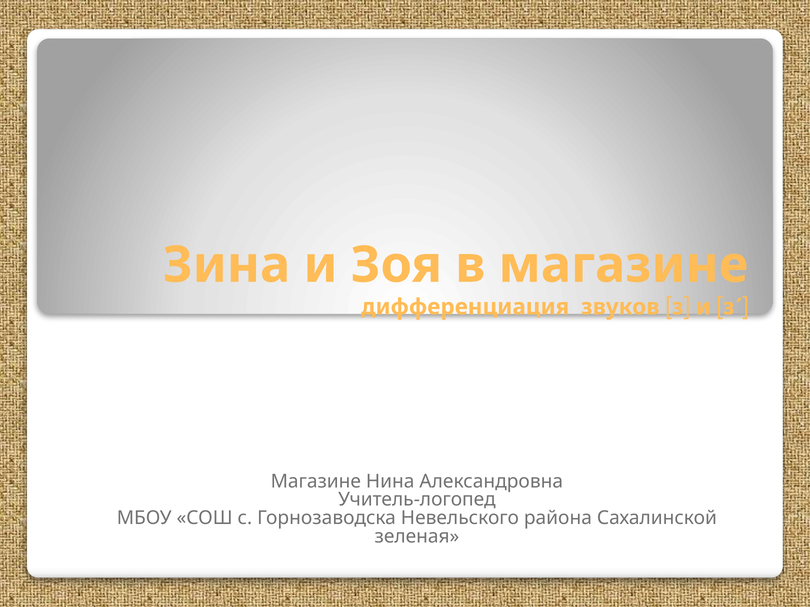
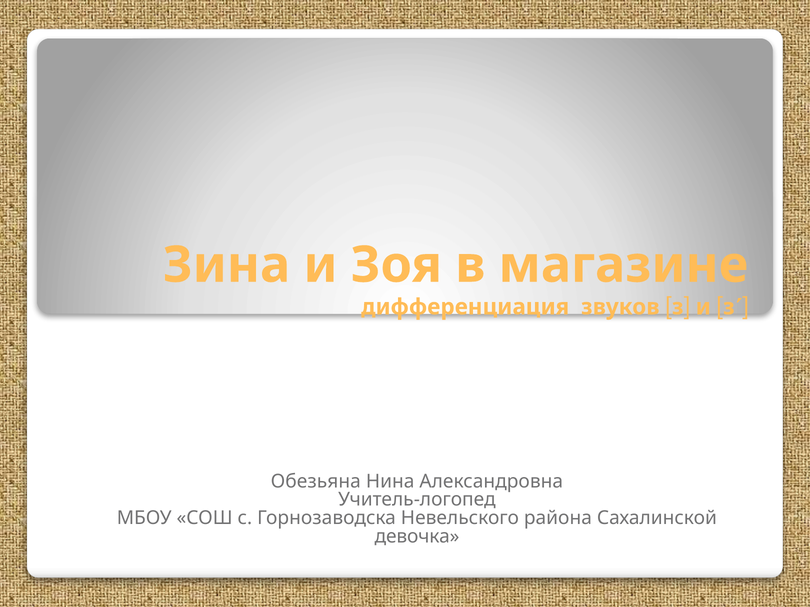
Магазине at (316, 482): Магазине -> Обезьяна
зеленая: зеленая -> девочка
